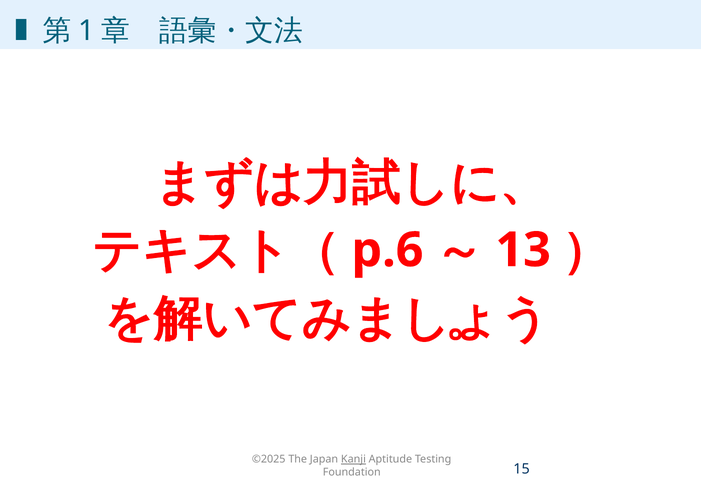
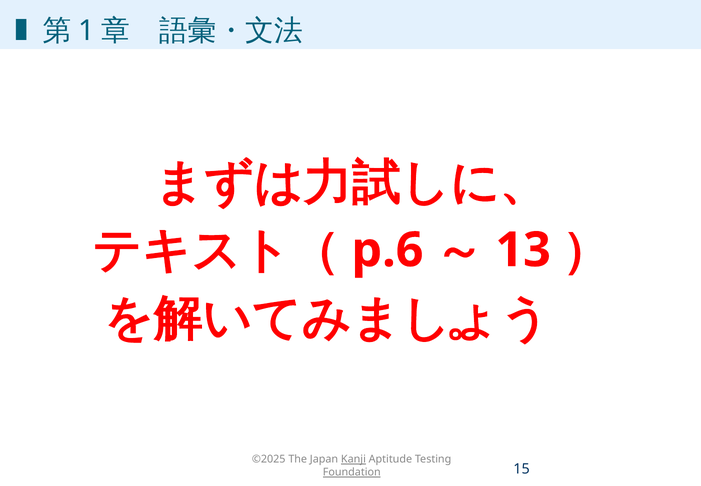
Foundation underline: none -> present
